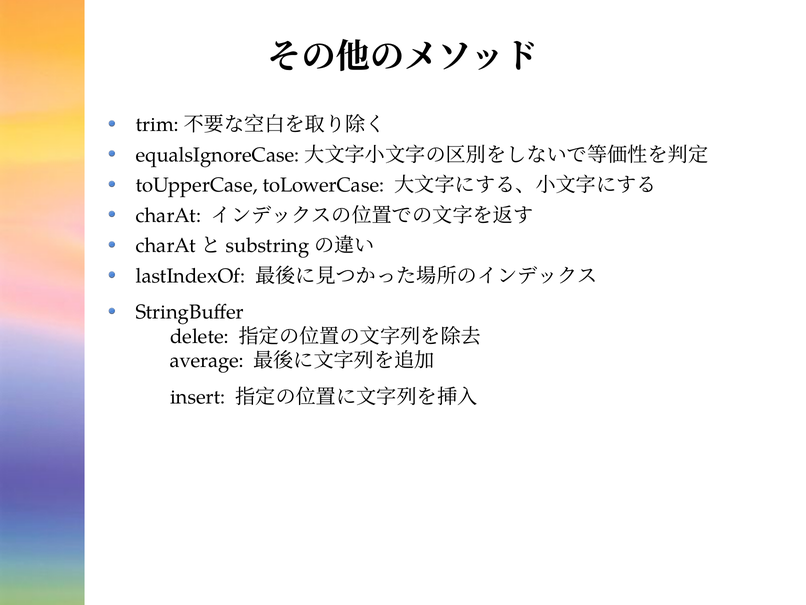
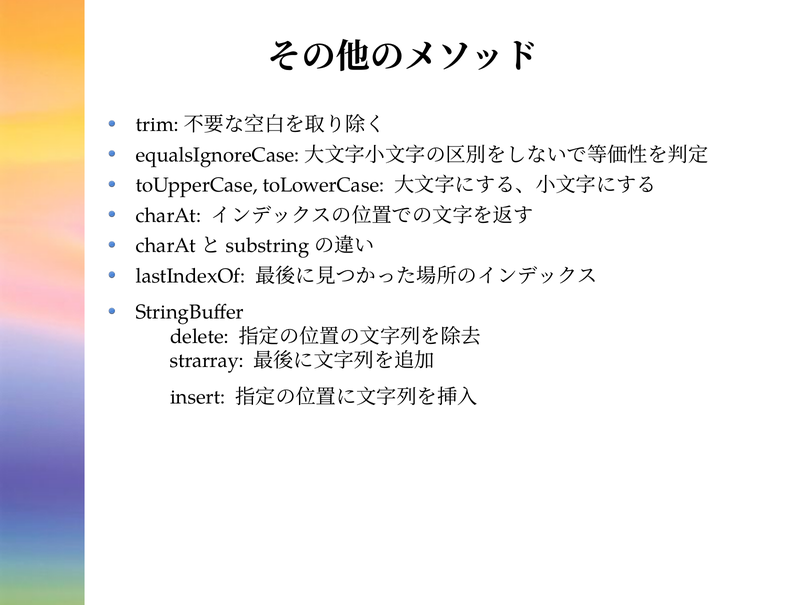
average: average -> strarray
